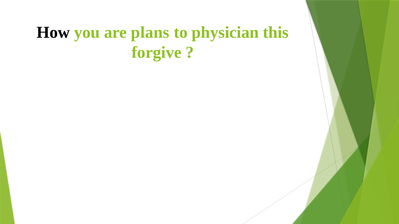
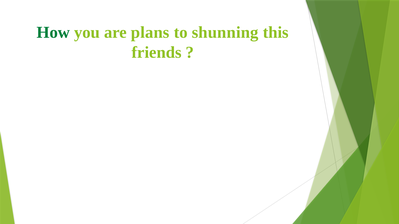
How colour: black -> green
physician: physician -> shunning
forgive: forgive -> friends
